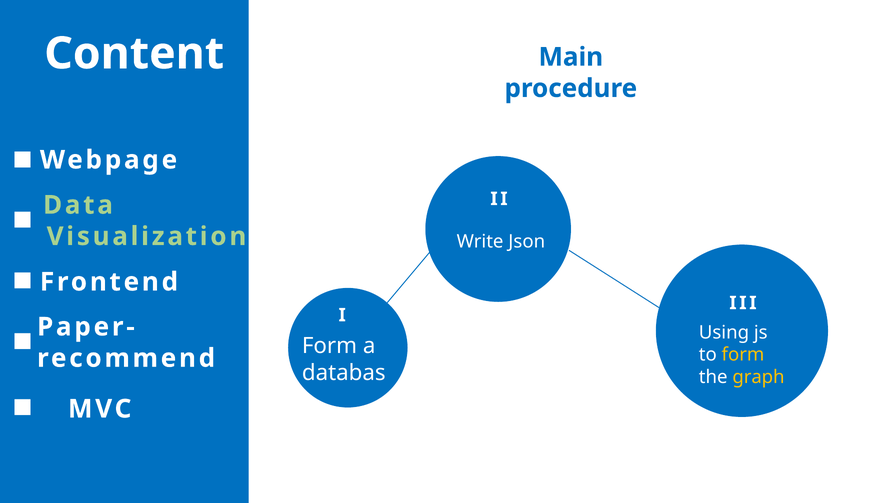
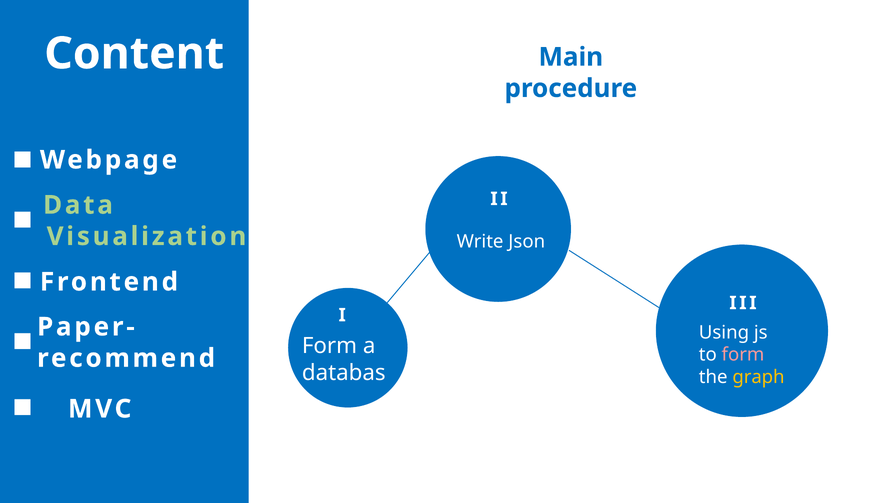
form at (743, 354) colour: yellow -> pink
